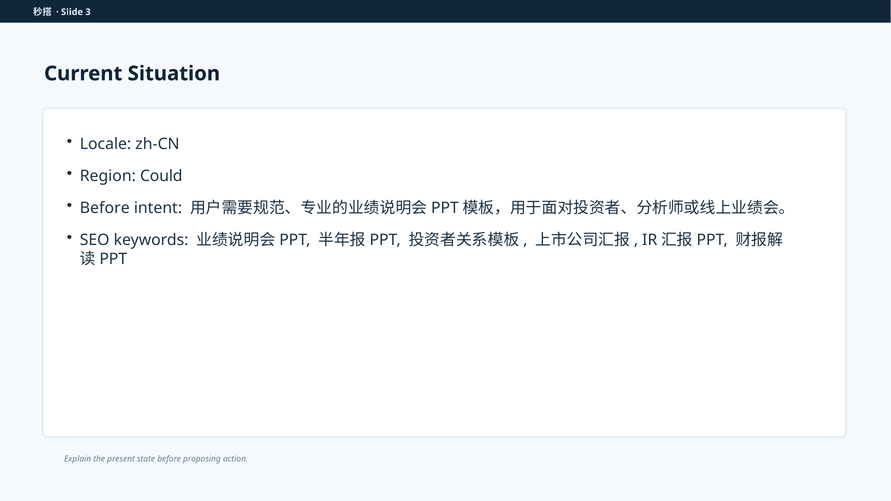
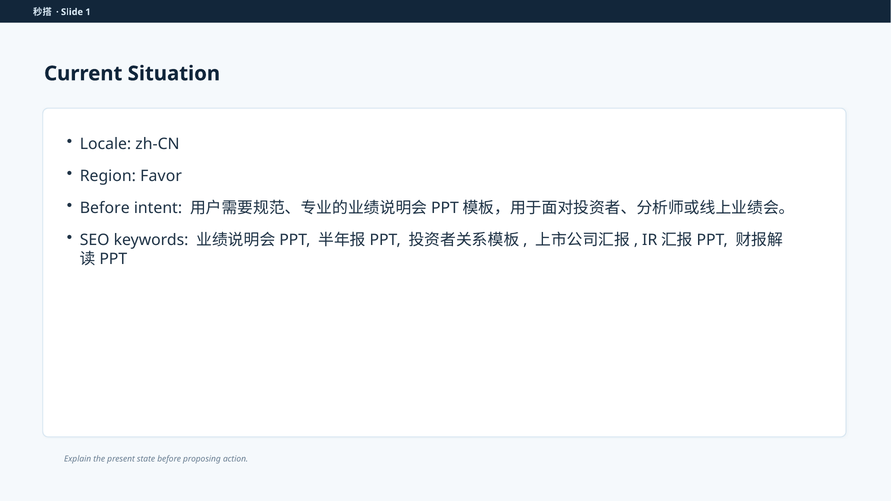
3: 3 -> 1
Could: Could -> Favor
